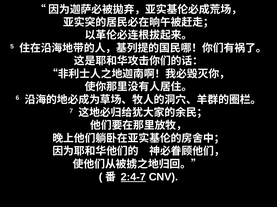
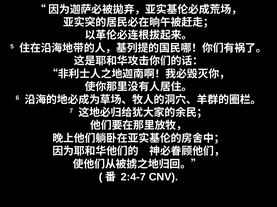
2:4-7 underline: present -> none
